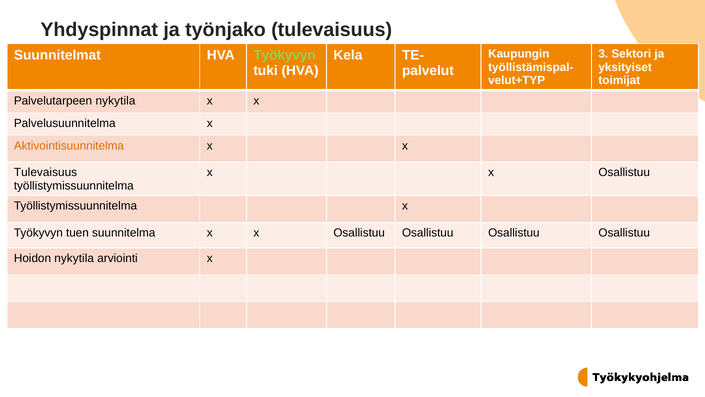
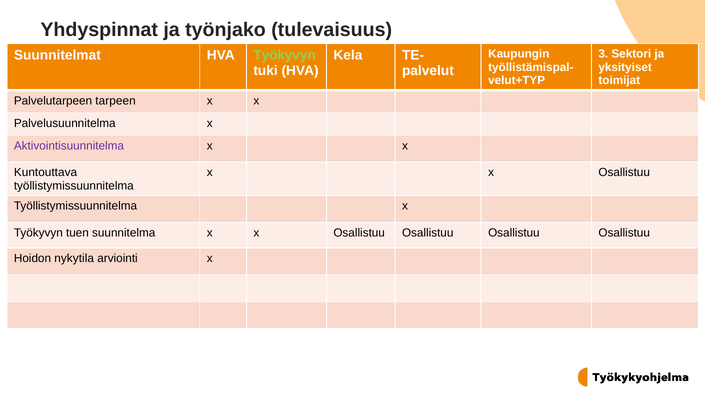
Palvelutarpeen nykytila: nykytila -> tarpeen
Aktivointisuunnitelma colour: orange -> purple
Tulevaisuus at (46, 172): Tulevaisuus -> Kuntouttava
